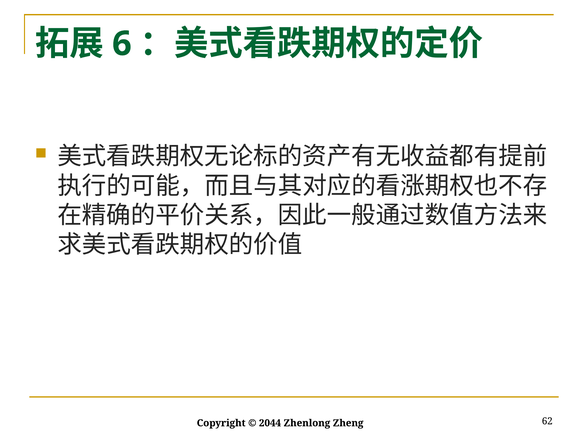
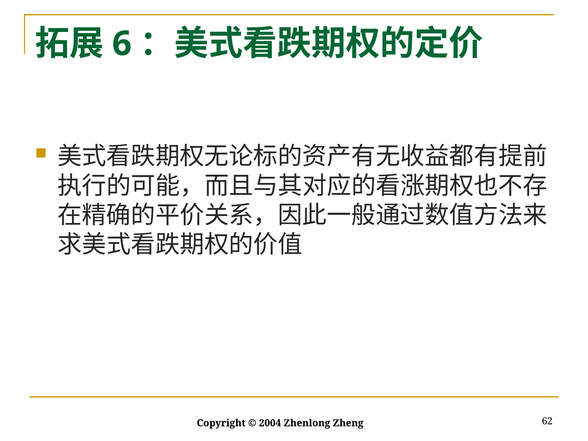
2044: 2044 -> 2004
